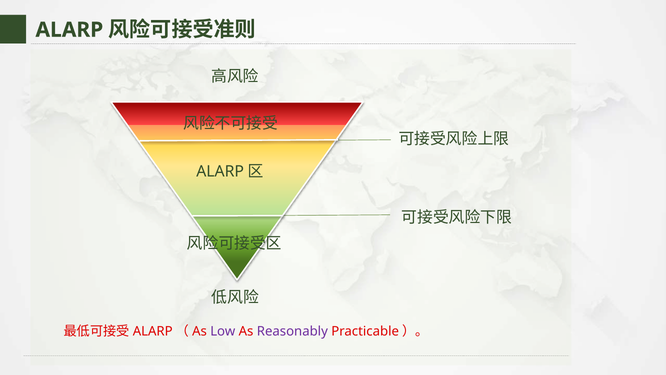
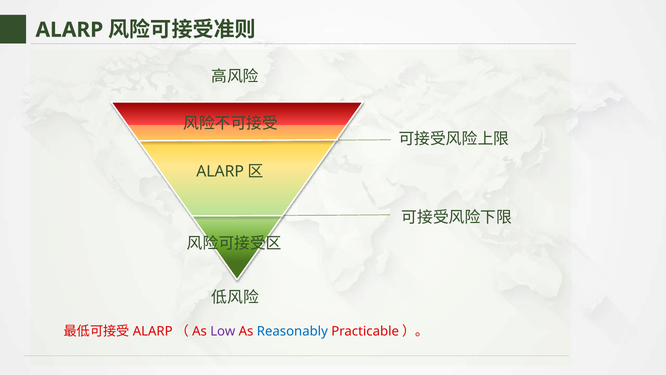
Reasonably colour: purple -> blue
